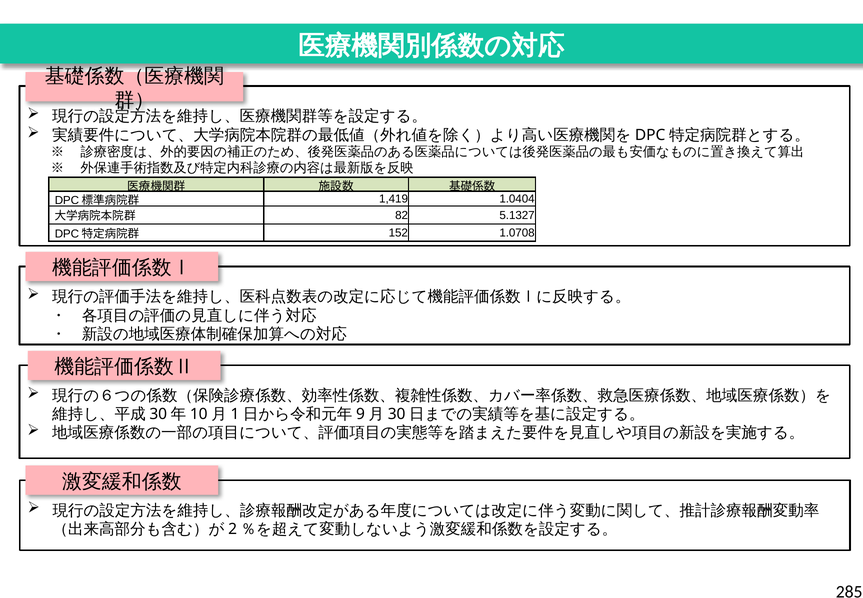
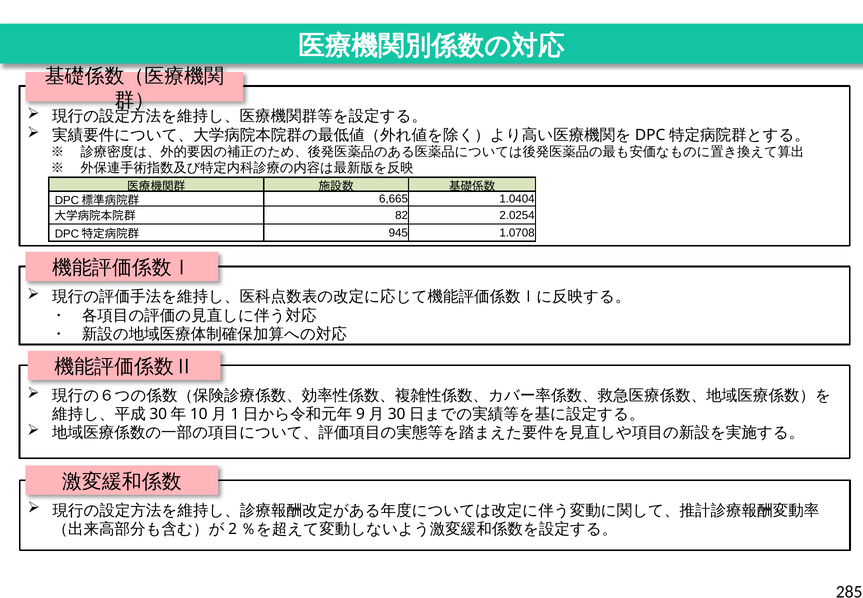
1,419: 1,419 -> 6,665
5.1327: 5.1327 -> 2.0254
152: 152 -> 945
